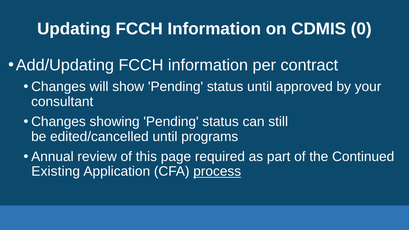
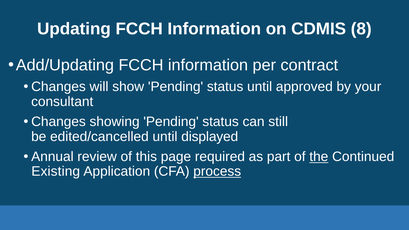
0: 0 -> 8
programs: programs -> displayed
the underline: none -> present
